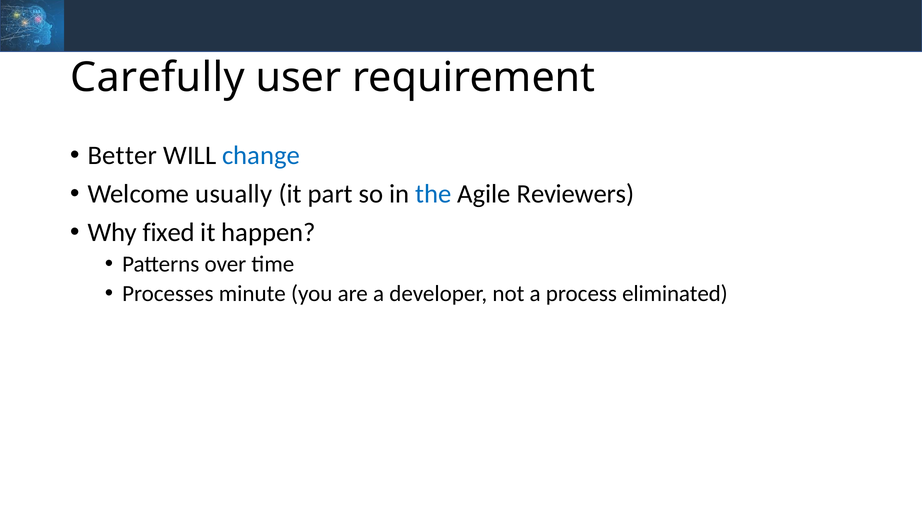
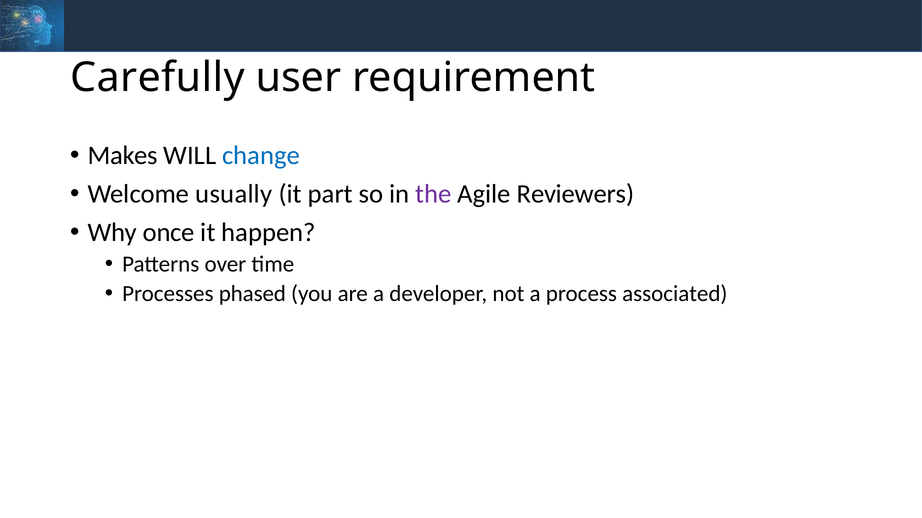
Better: Better -> Makes
the colour: blue -> purple
fixed: fixed -> once
minute: minute -> phased
eliminated: eliminated -> associated
